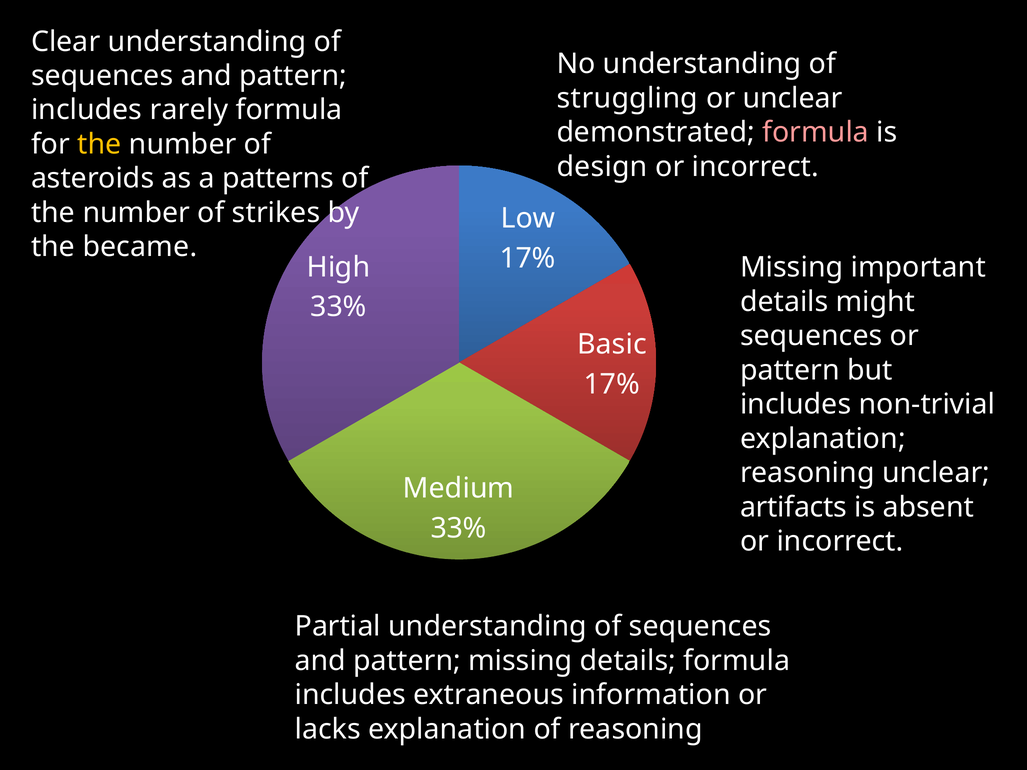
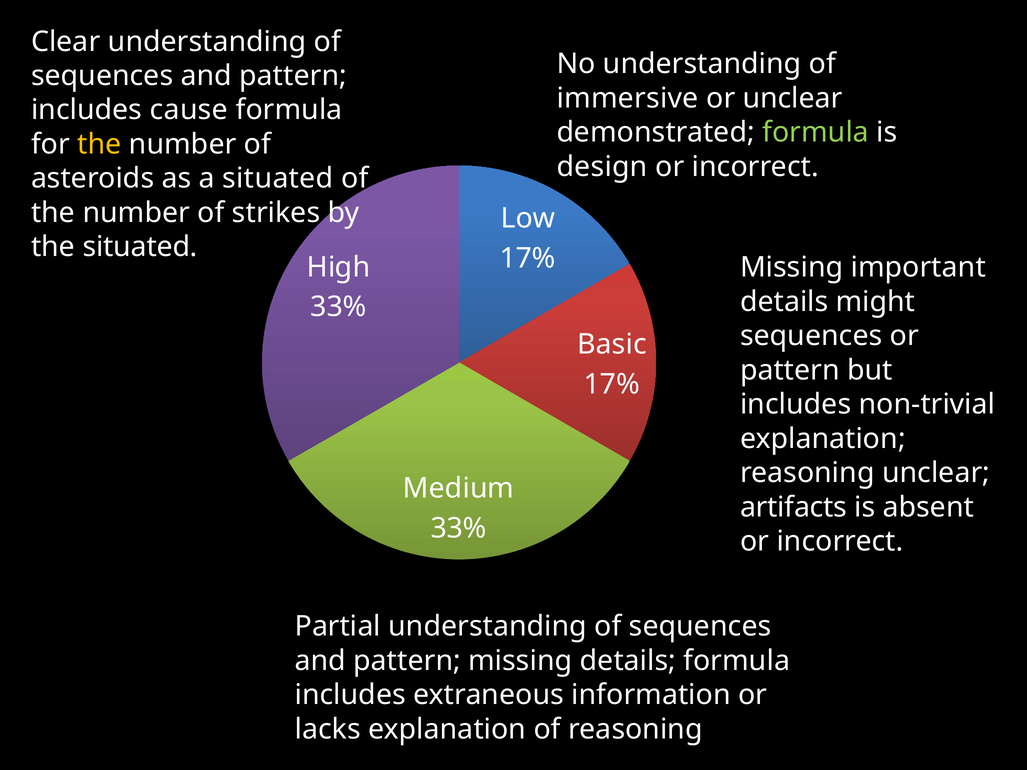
struggling: struggling -> immersive
rarely: rarely -> cause
formula at (816, 132) colour: pink -> light green
a patterns: patterns -> situated
the became: became -> situated
